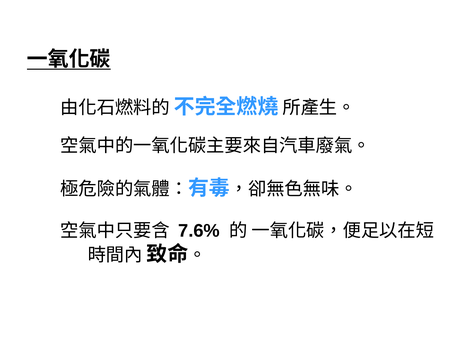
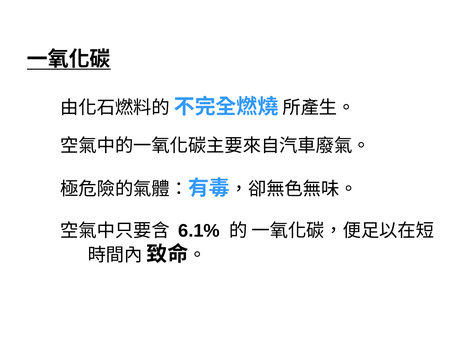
7.6%: 7.6% -> 6.1%
